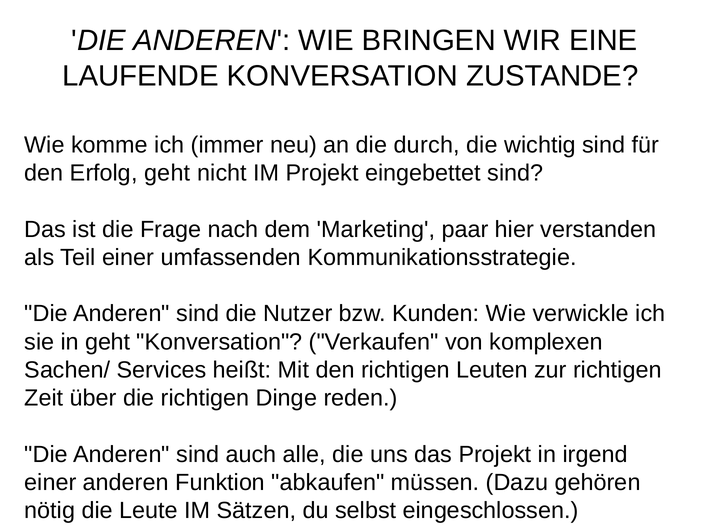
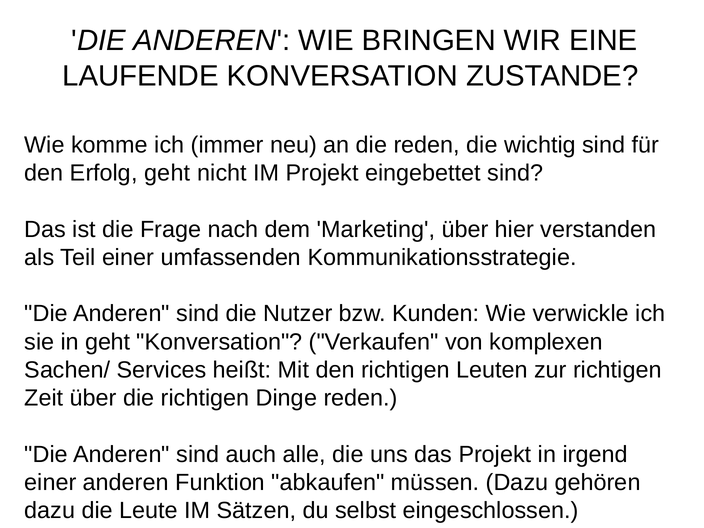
die durch: durch -> reden
Marketing paar: paar -> über
nötig at (50, 511): nötig -> dazu
